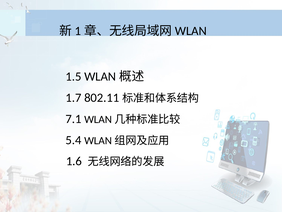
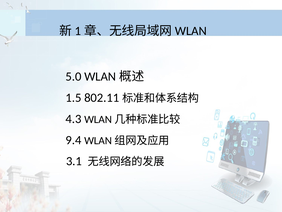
1.5: 1.5 -> 5.0
1.7: 1.7 -> 1.5
7.1: 7.1 -> 4.3
5.4: 5.4 -> 9.4
1.6: 1.6 -> 3.1
